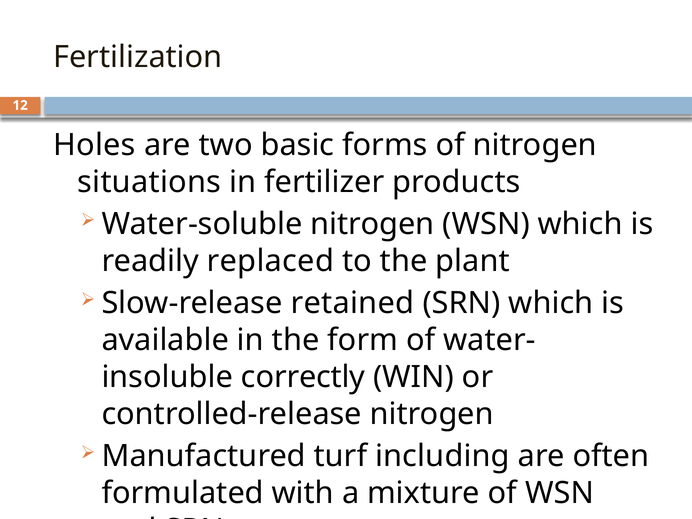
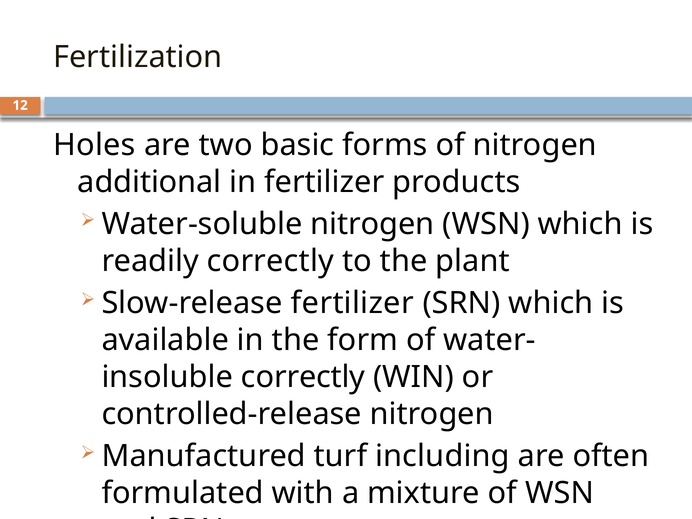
situations: situations -> additional
readily replaced: replaced -> correctly
Slow-release retained: retained -> fertilizer
